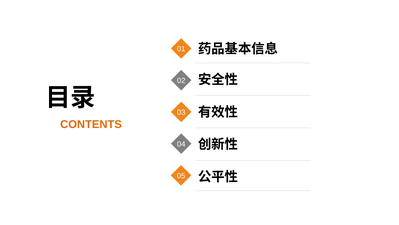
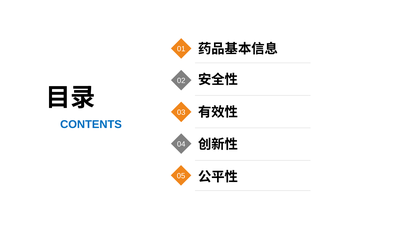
CONTENTS colour: orange -> blue
